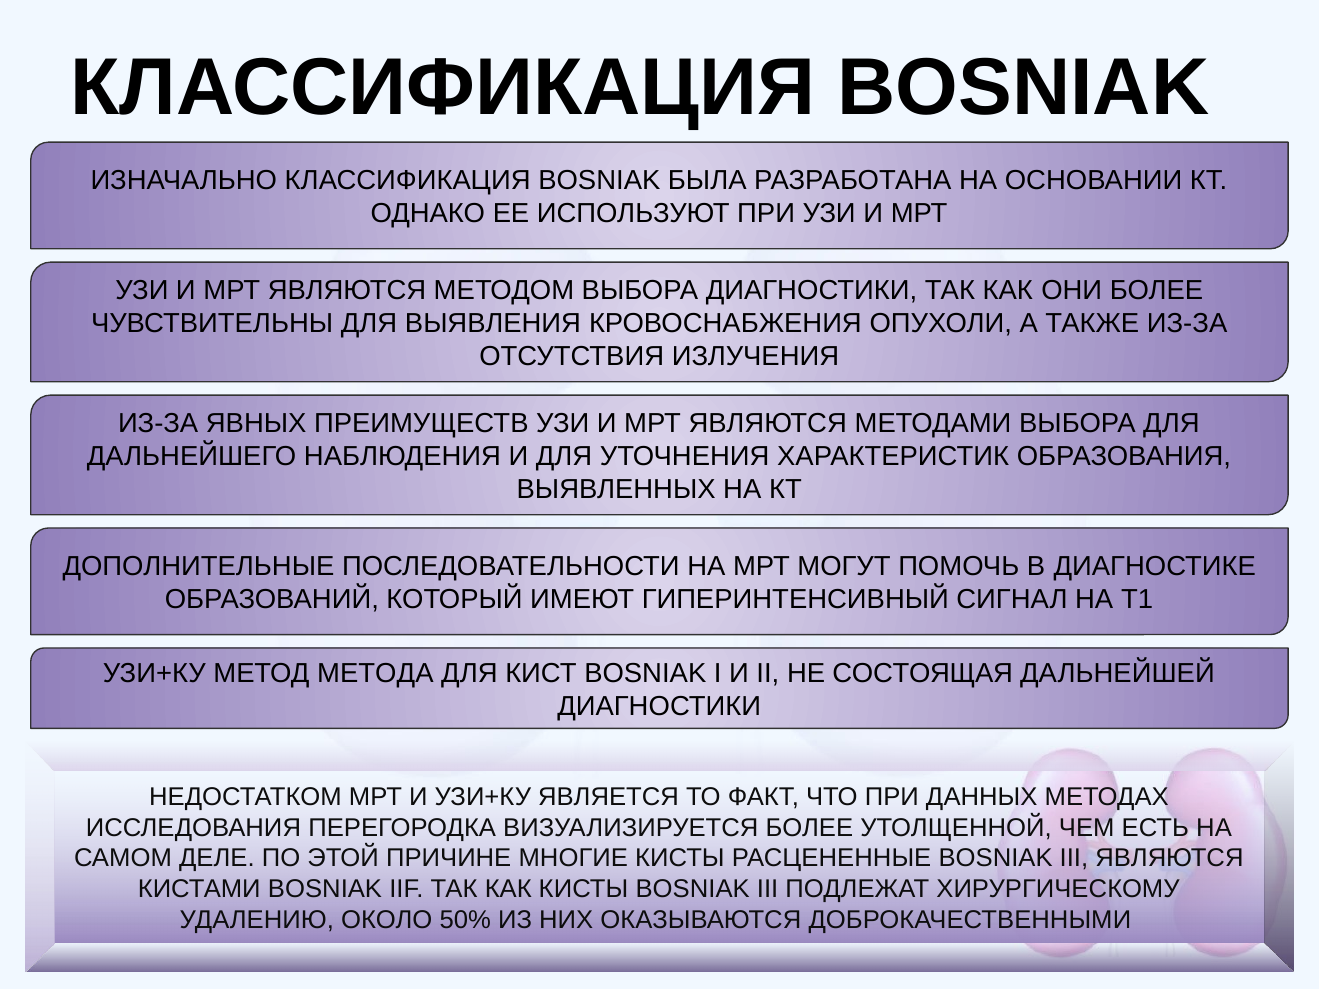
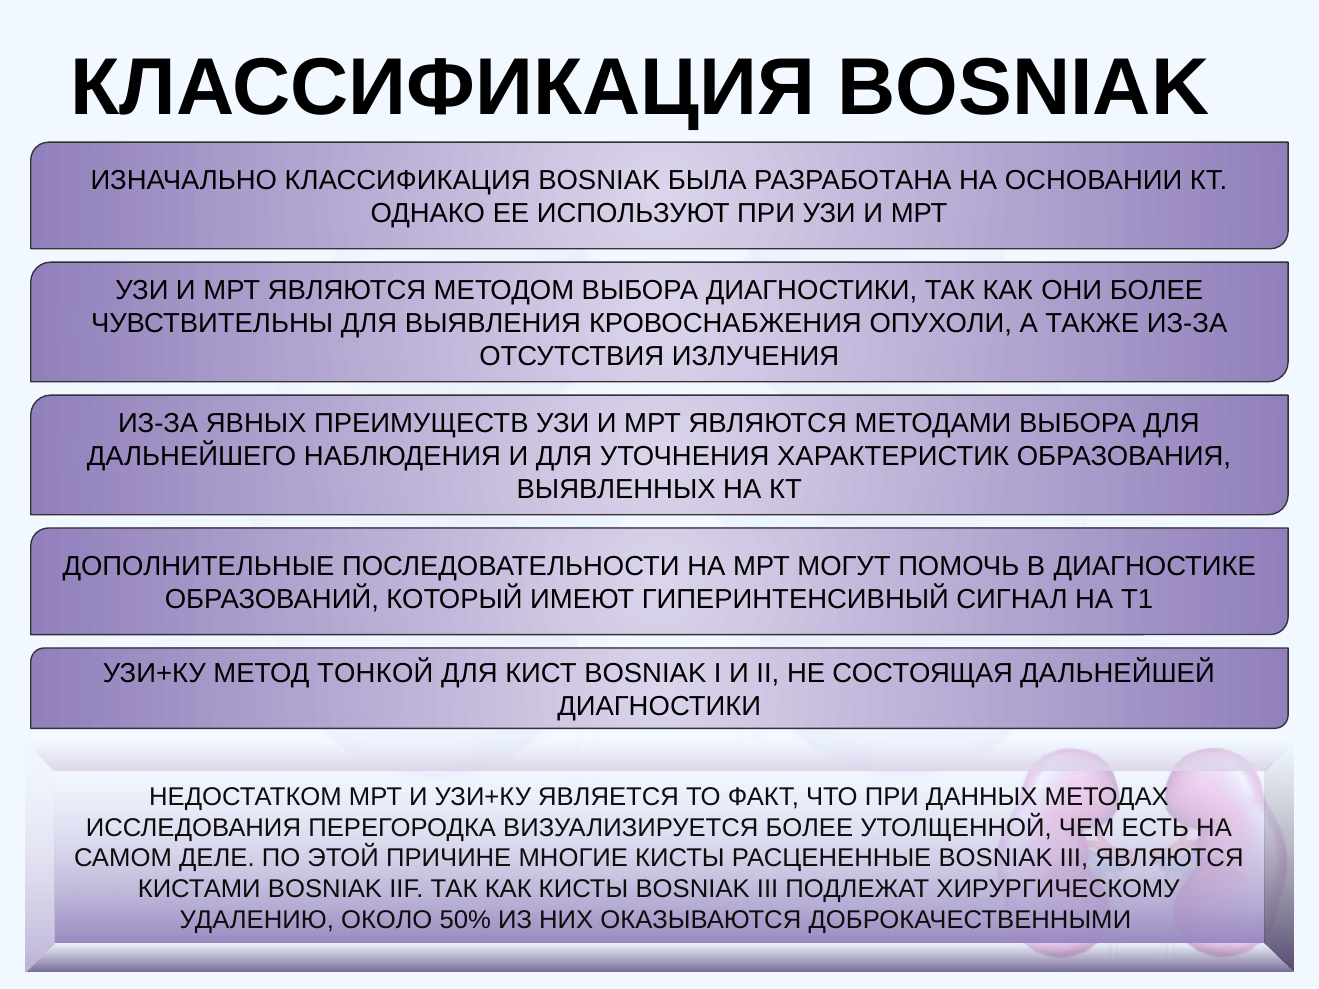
МЕТОДА: МЕТОДА -> ТОНКОЙ
